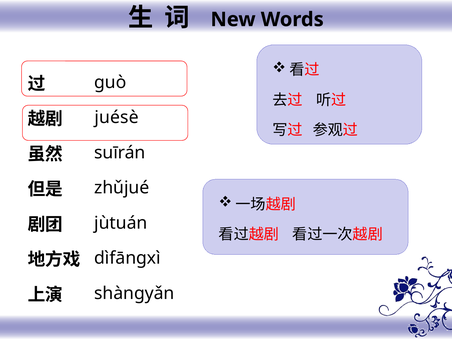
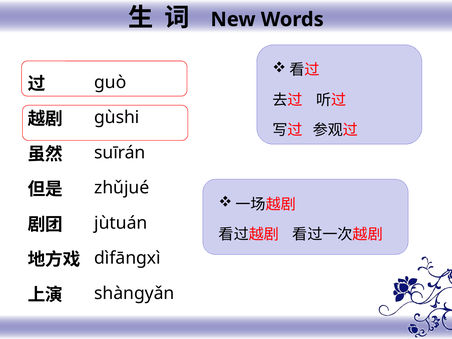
juésè: juésè -> gùshi
